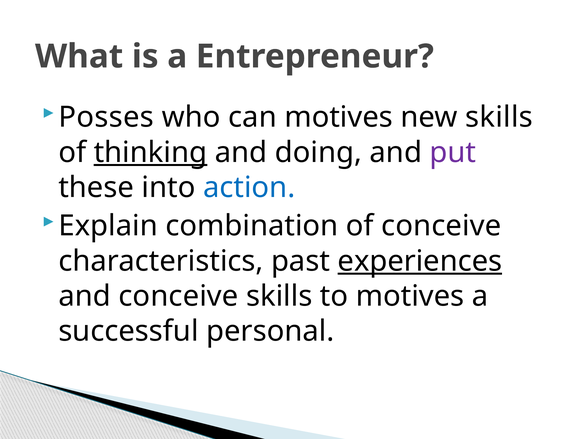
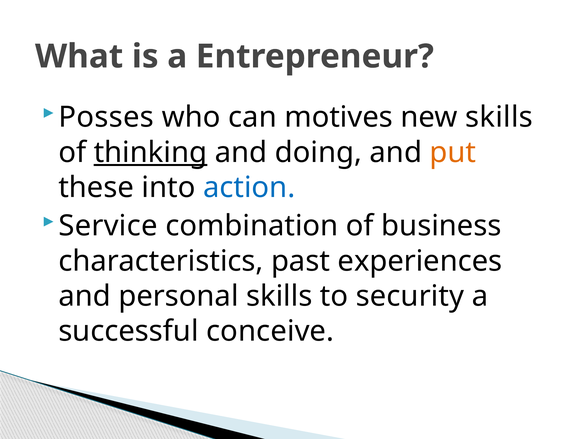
put colour: purple -> orange
Explain: Explain -> Service
of conceive: conceive -> business
experiences underline: present -> none
and conceive: conceive -> personal
to motives: motives -> security
personal: personal -> conceive
